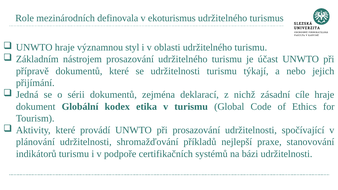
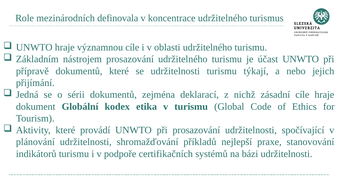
ekoturismus: ekoturismus -> koncentrace
významnou styl: styl -> cíle
